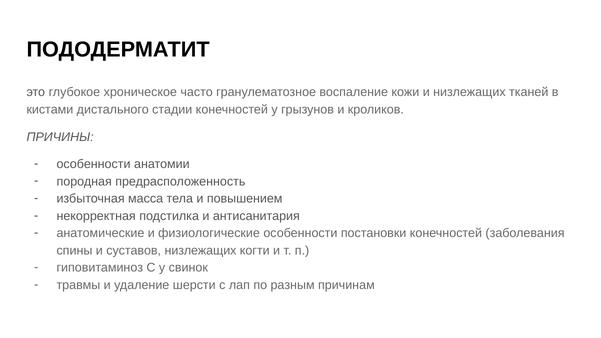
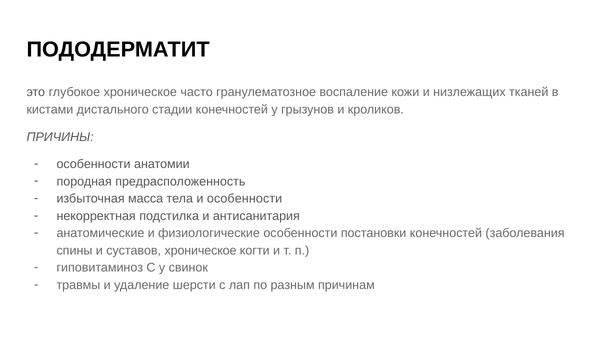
и повышением: повышением -> особенности
суставов низлежащих: низлежащих -> хроническое
